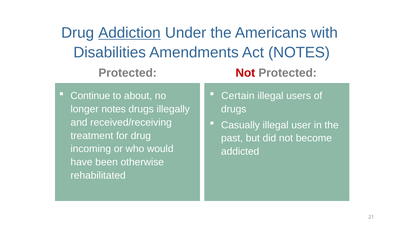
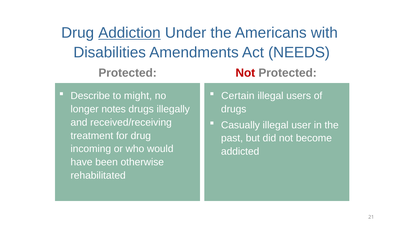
Act NOTES: NOTES -> NEEDS
Continue: Continue -> Describe
about: about -> might
